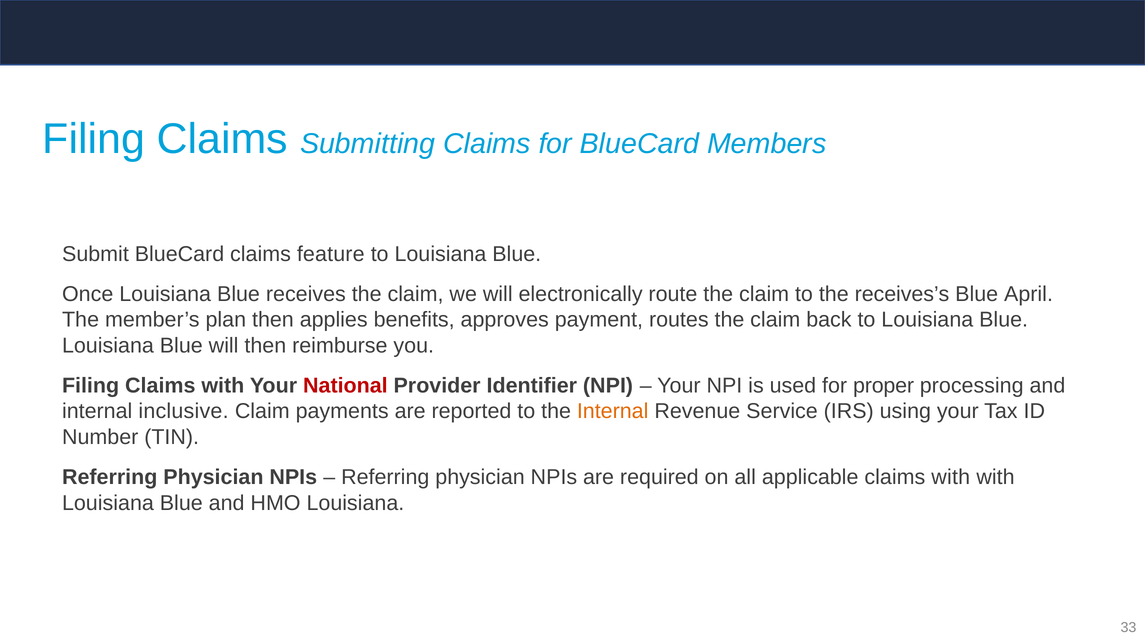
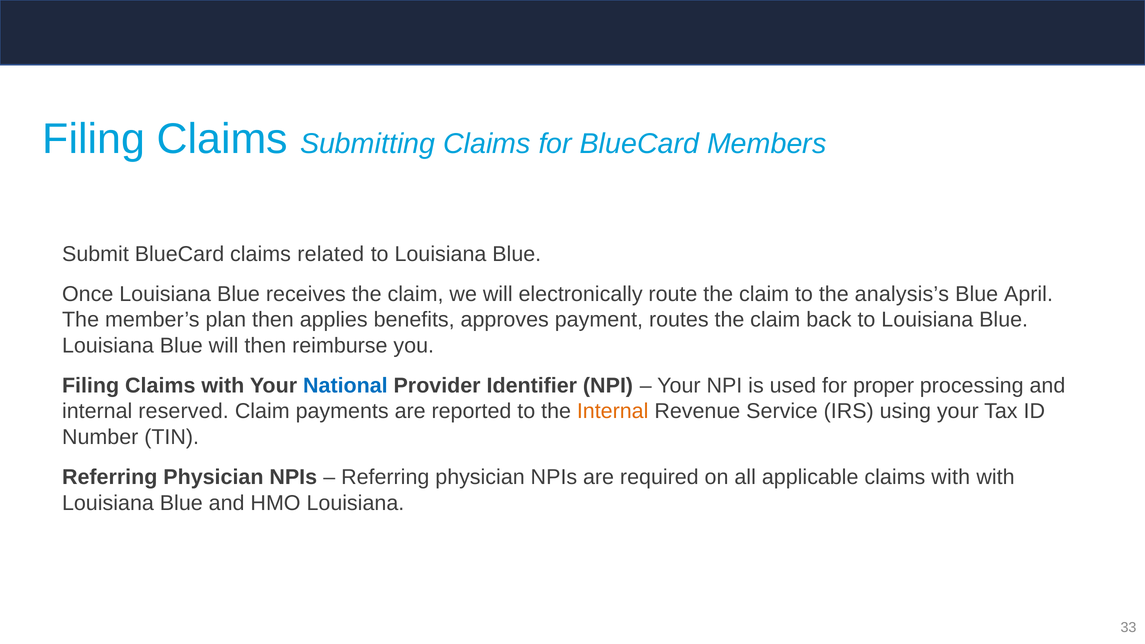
feature: feature -> related
receives’s: receives’s -> analysis’s
National colour: red -> blue
inclusive: inclusive -> reserved
